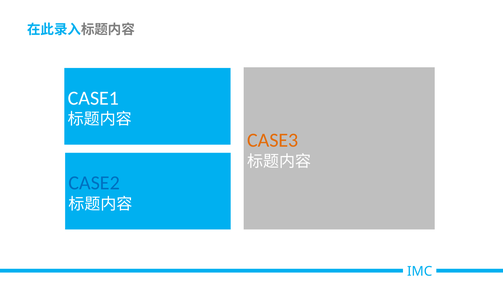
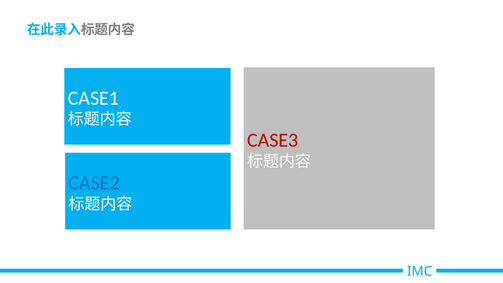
CASE3 colour: orange -> red
